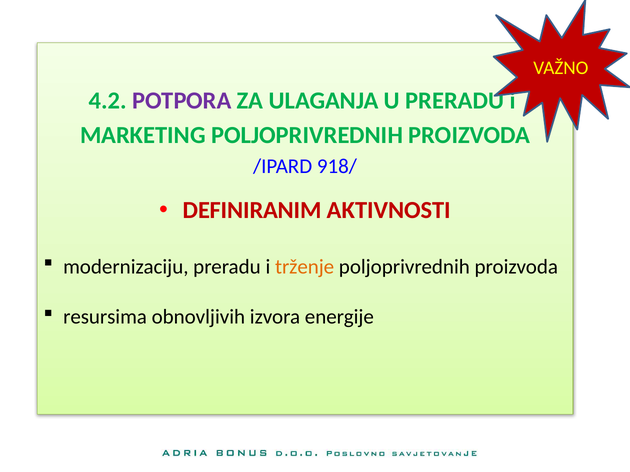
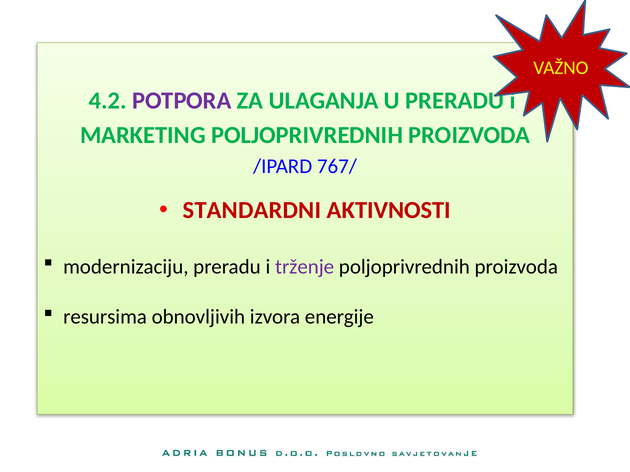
918/: 918/ -> 767/
DEFINIRANIM: DEFINIRANIM -> STANDARDNI
trženje colour: orange -> purple
